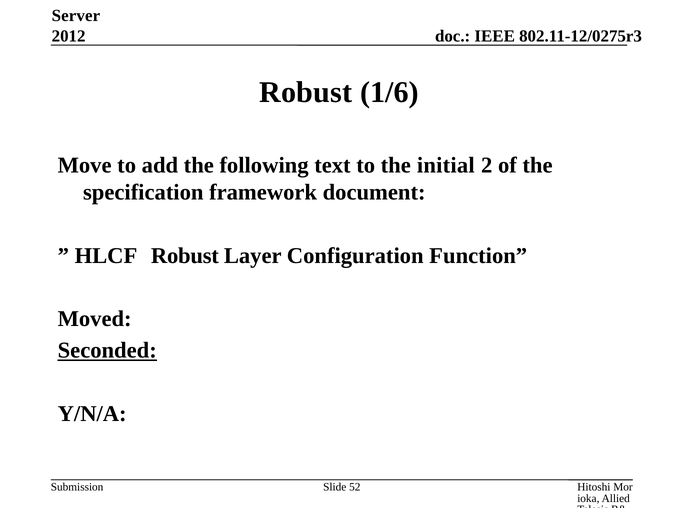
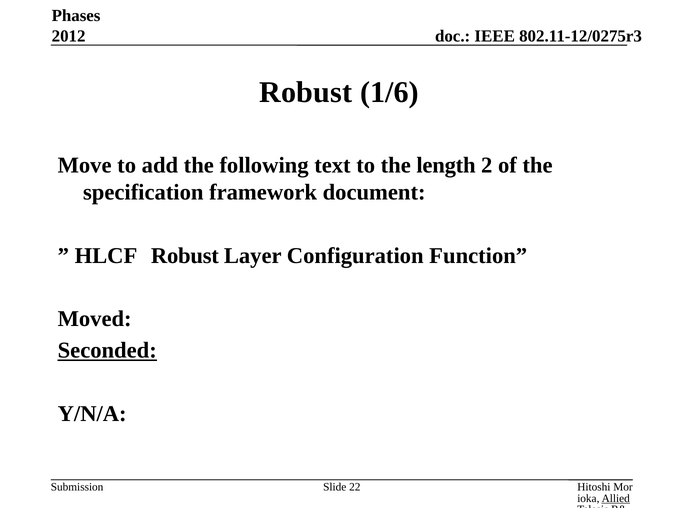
Server: Server -> Phases
initial: initial -> length
52: 52 -> 22
Allied underline: none -> present
